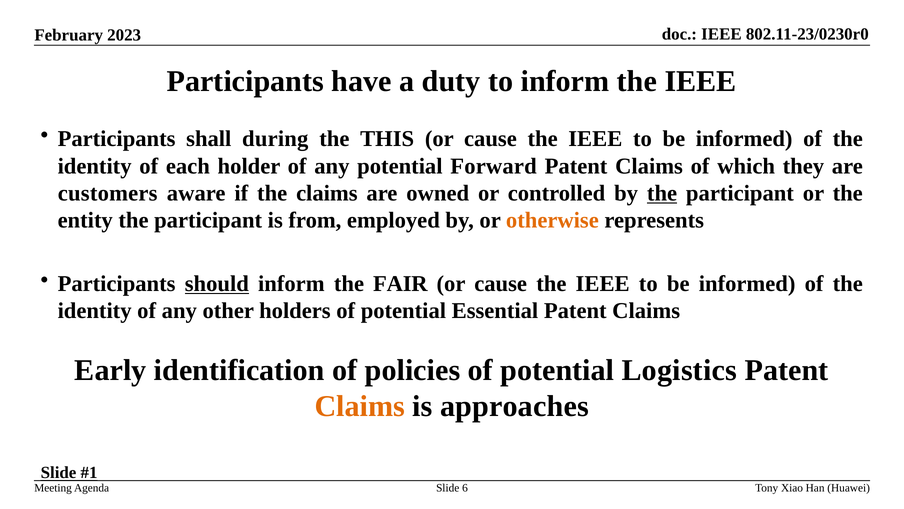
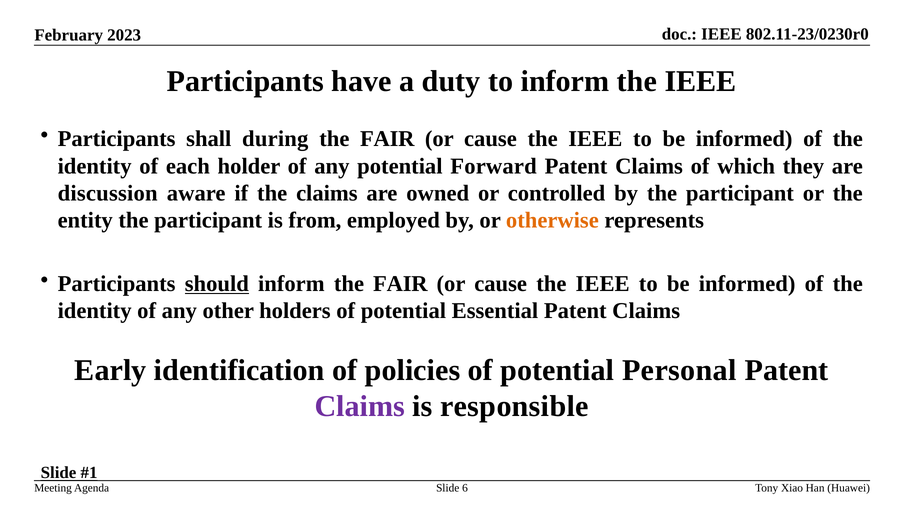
THIS at (387, 139): THIS -> FAIR
customers: customers -> discussion
the at (662, 193) underline: present -> none
Logistics: Logistics -> Personal
Claims at (360, 406) colour: orange -> purple
approaches: approaches -> responsible
